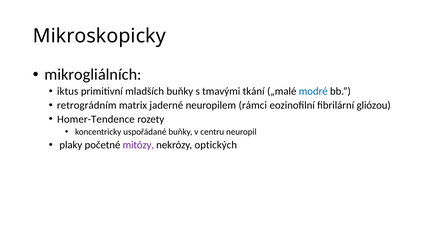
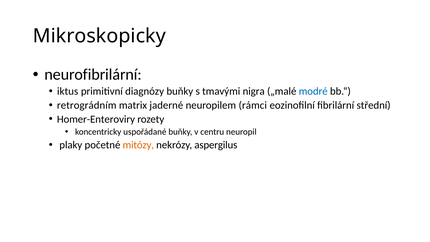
mikrogliálních: mikrogliálních -> neurofibrilární
mladších: mladších -> diagnózy
tkání: tkání -> nigra
gliózou: gliózou -> střední
Homer-Tendence: Homer-Tendence -> Homer-Enteroviry
mitózy colour: purple -> orange
optických: optických -> aspergilus
